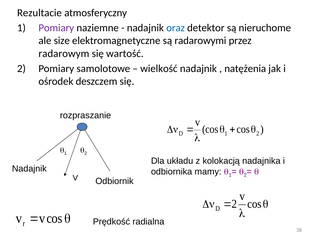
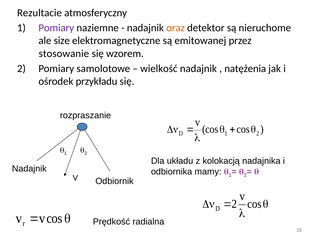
oraz colour: blue -> orange
radarowymi: radarowymi -> emitowanej
radarowym: radarowym -> stosowanie
wartość: wartość -> wzorem
deszczem: deszczem -> przykładu
